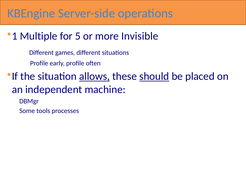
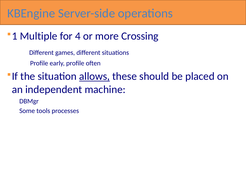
5: 5 -> 4
Invisible: Invisible -> Crossing
should underline: present -> none
